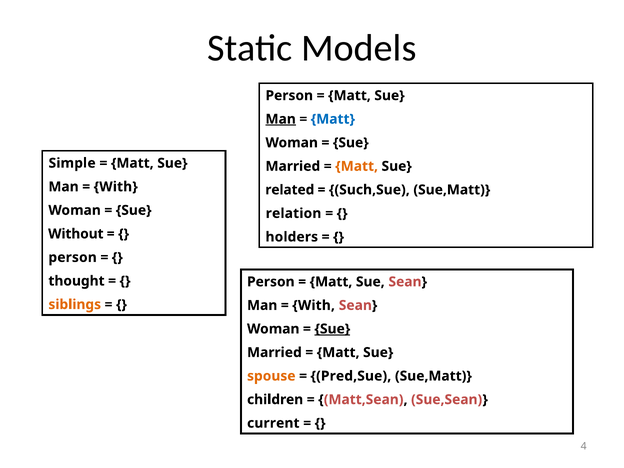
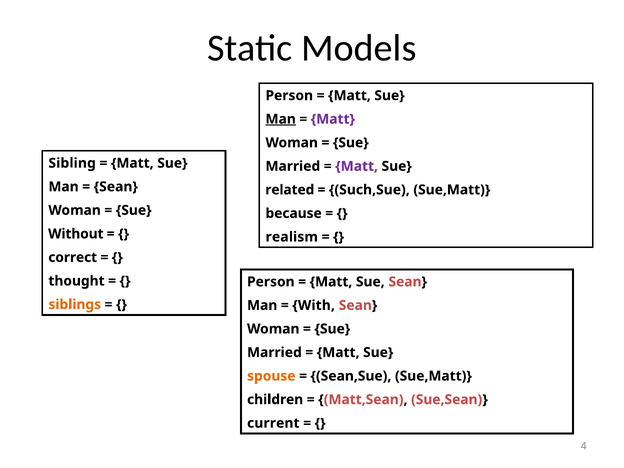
Matt at (333, 119) colour: blue -> purple
Simple: Simple -> Sibling
Matt at (357, 166) colour: orange -> purple
With at (116, 187): With -> Sean
relation: relation -> because
holders: holders -> realism
person at (73, 257): person -> correct
Sue at (332, 329) underline: present -> none
Pred,Sue: Pred,Sue -> Sean,Sue
